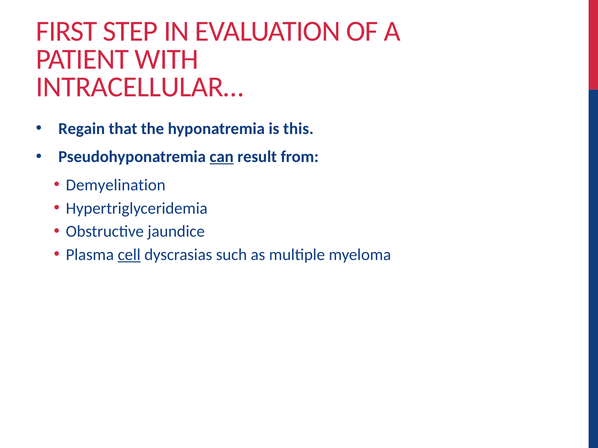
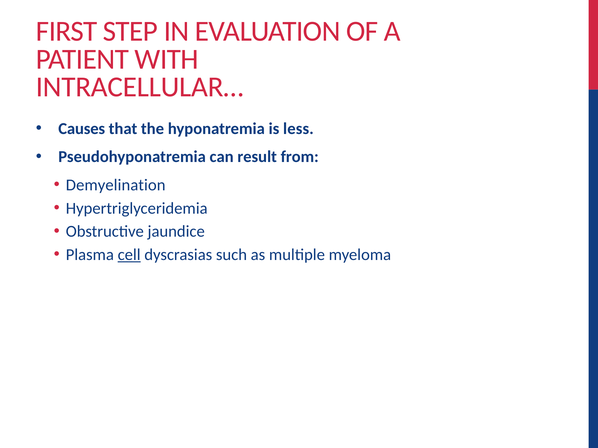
Regain: Regain -> Causes
this: this -> less
can underline: present -> none
